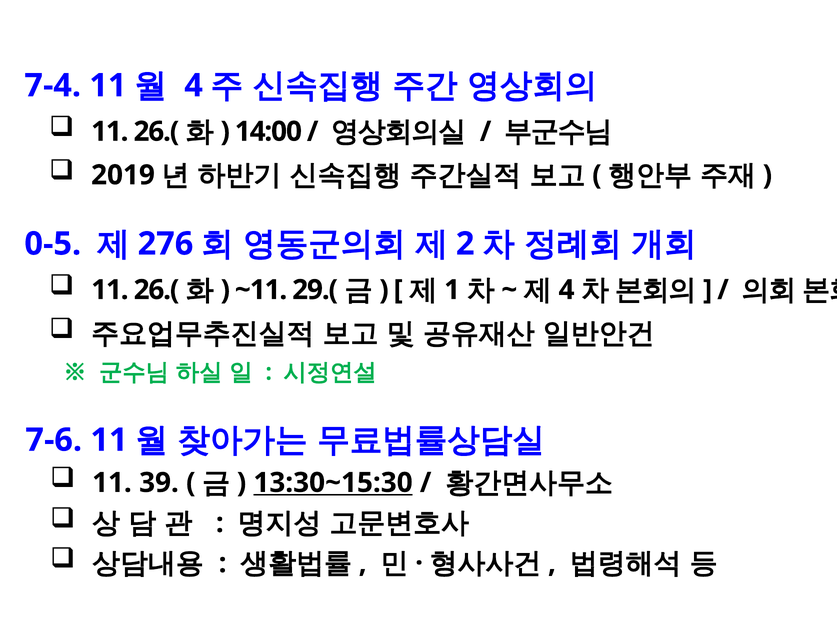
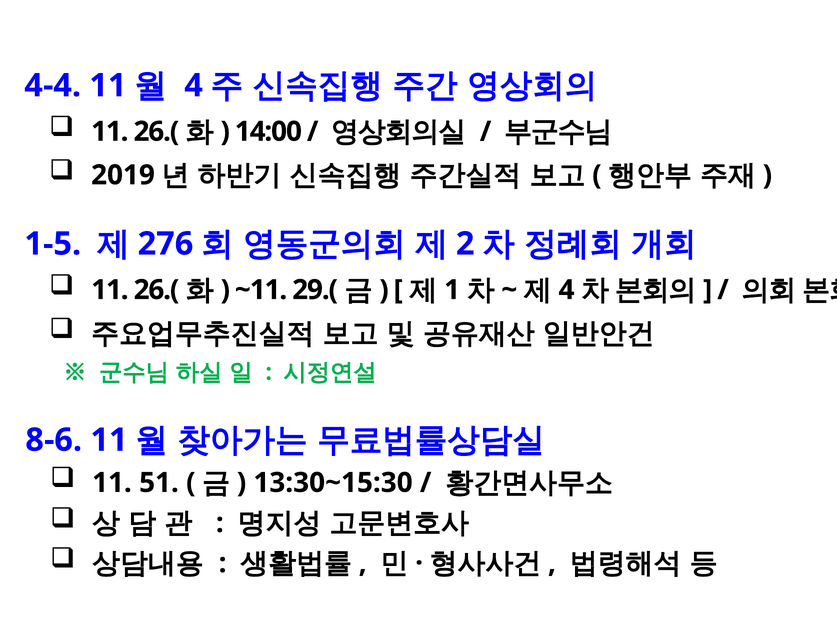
7-4: 7-4 -> 4-4
0-5: 0-5 -> 1-5
7-6: 7-6 -> 8-6
39: 39 -> 51
13:30~15:30 underline: present -> none
